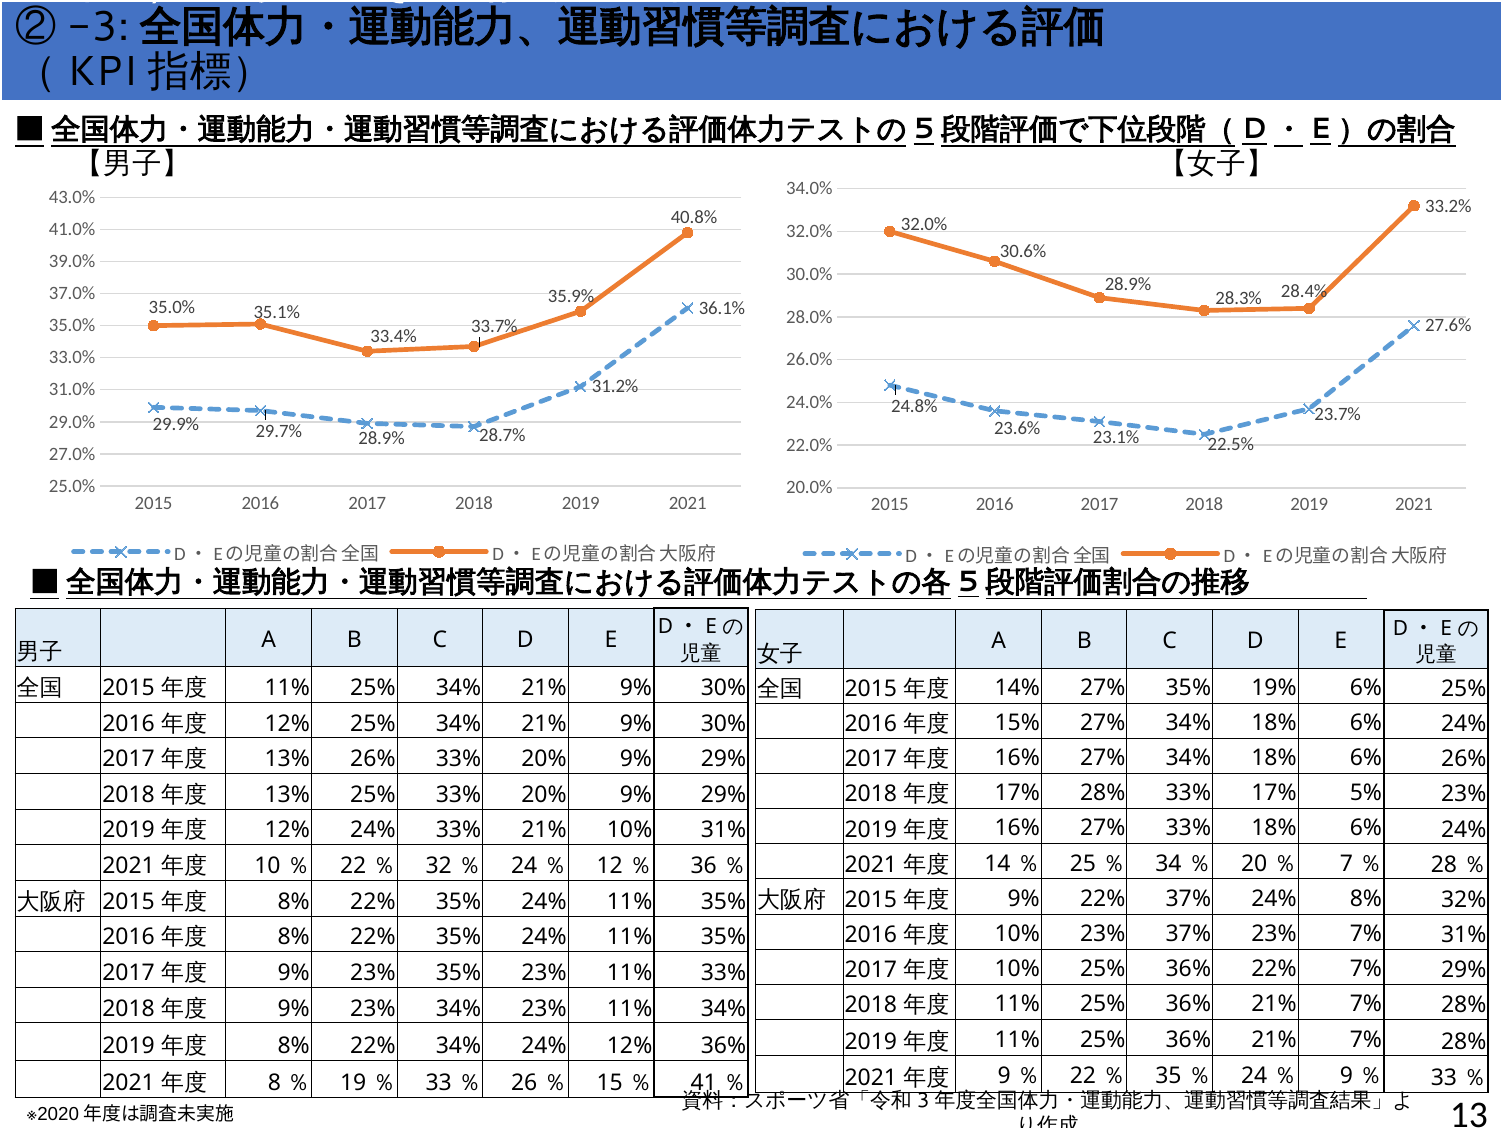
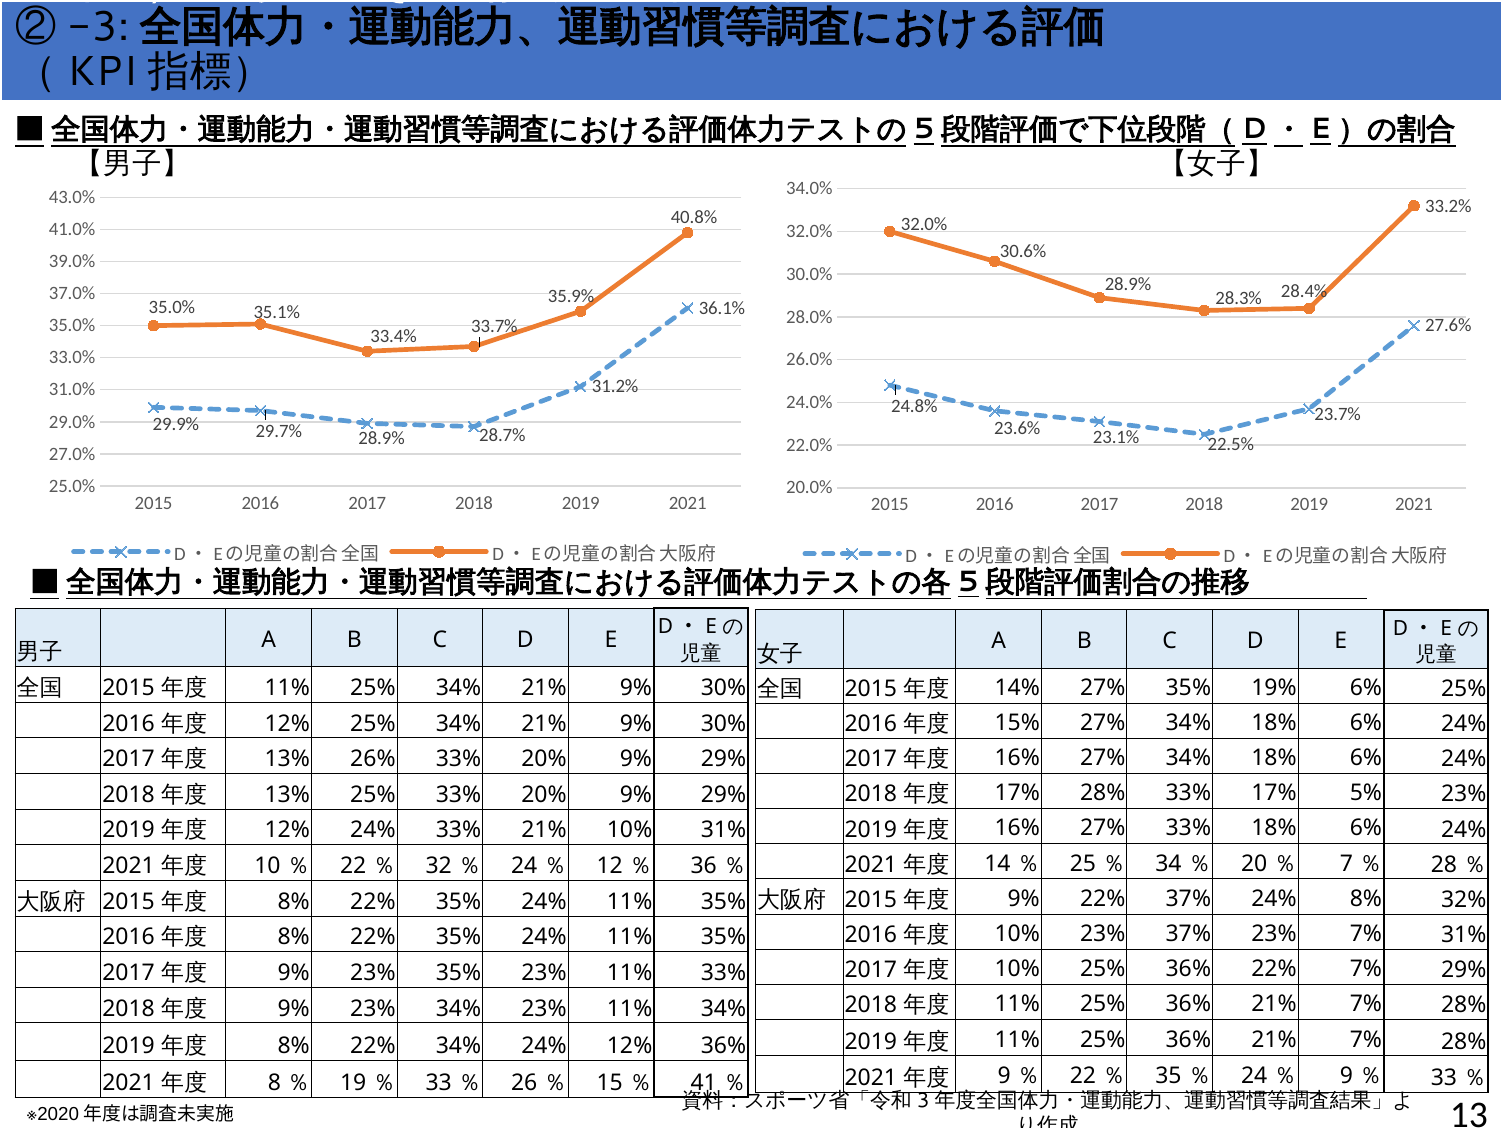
26% at (1464, 759): 26% -> 24%
